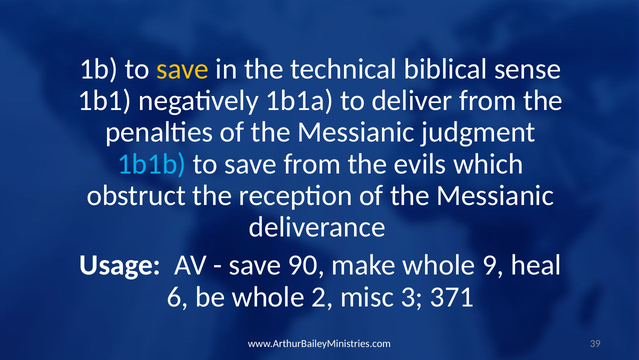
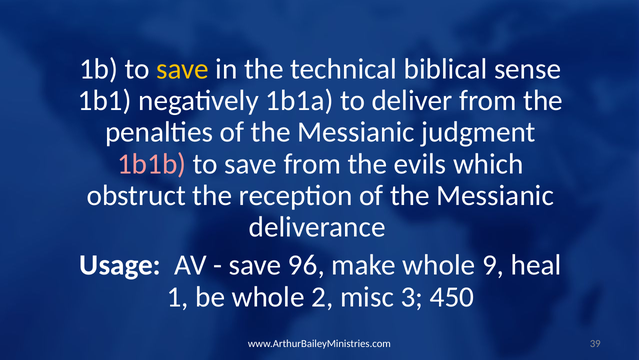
1b1b colour: light blue -> pink
90: 90 -> 96
6: 6 -> 1
371: 371 -> 450
